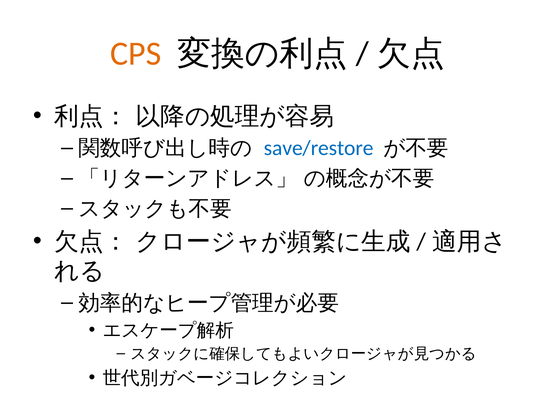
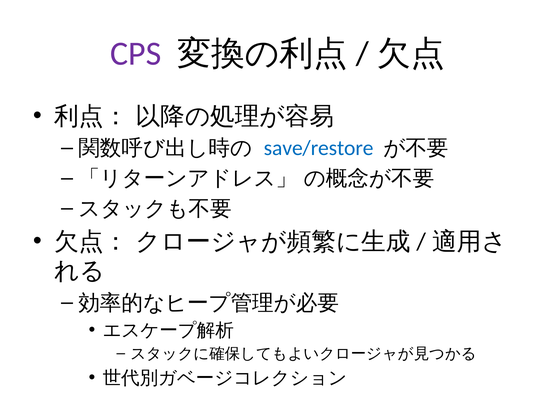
CPS colour: orange -> purple
